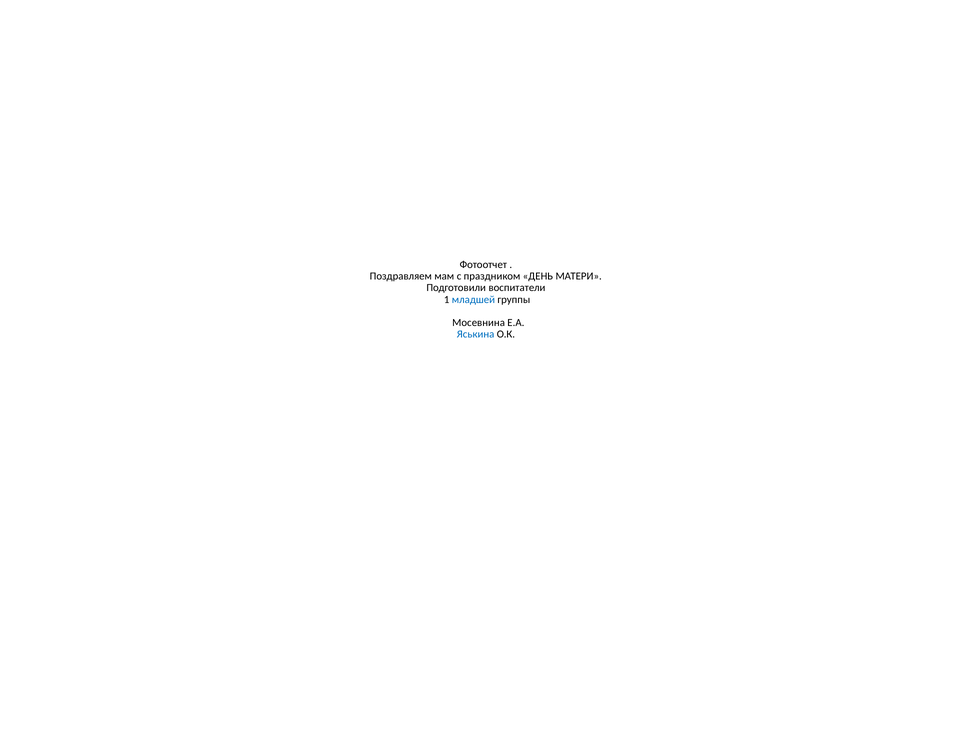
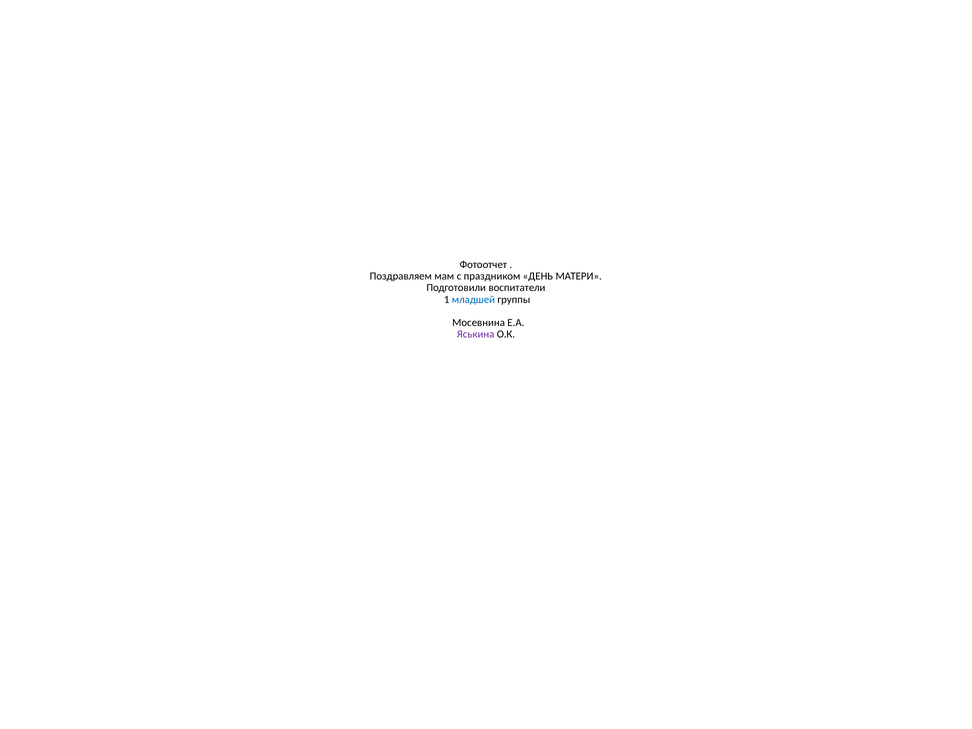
Яськина colour: blue -> purple
